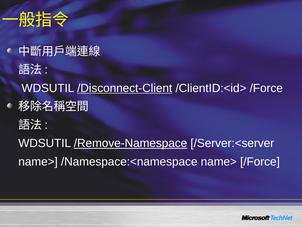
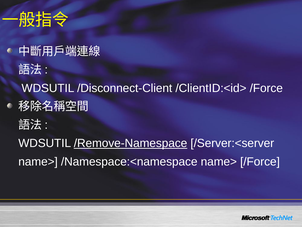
/Disconnect-Client underline: present -> none
